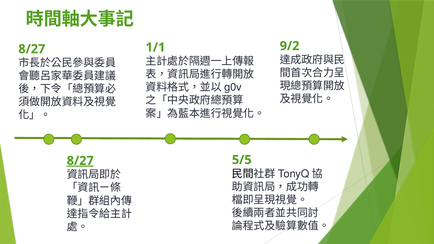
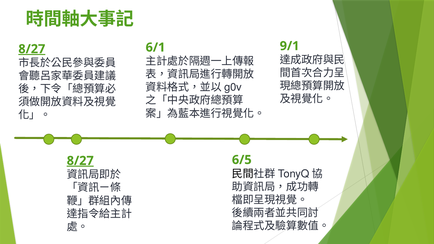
9/2: 9/2 -> 9/1
1/1: 1/1 -> 6/1
8/27 at (32, 49) underline: none -> present
5/5: 5/5 -> 6/5
